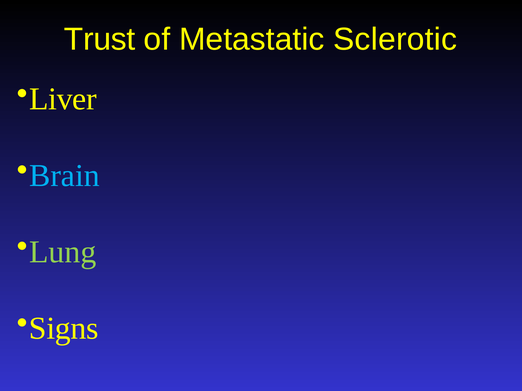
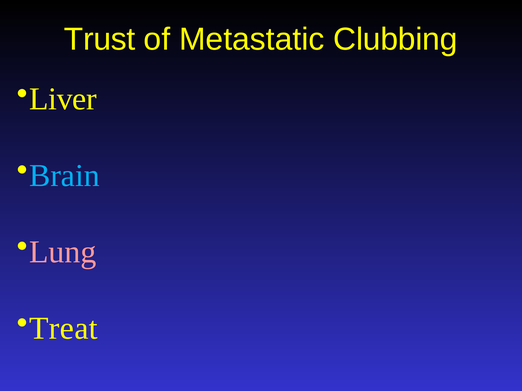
Sclerotic: Sclerotic -> Clubbing
Lung colour: light green -> pink
Signs: Signs -> Treat
